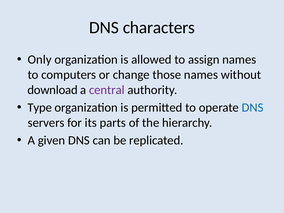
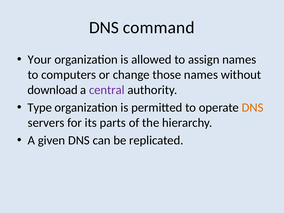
characters: characters -> command
Only: Only -> Your
DNS at (253, 108) colour: blue -> orange
